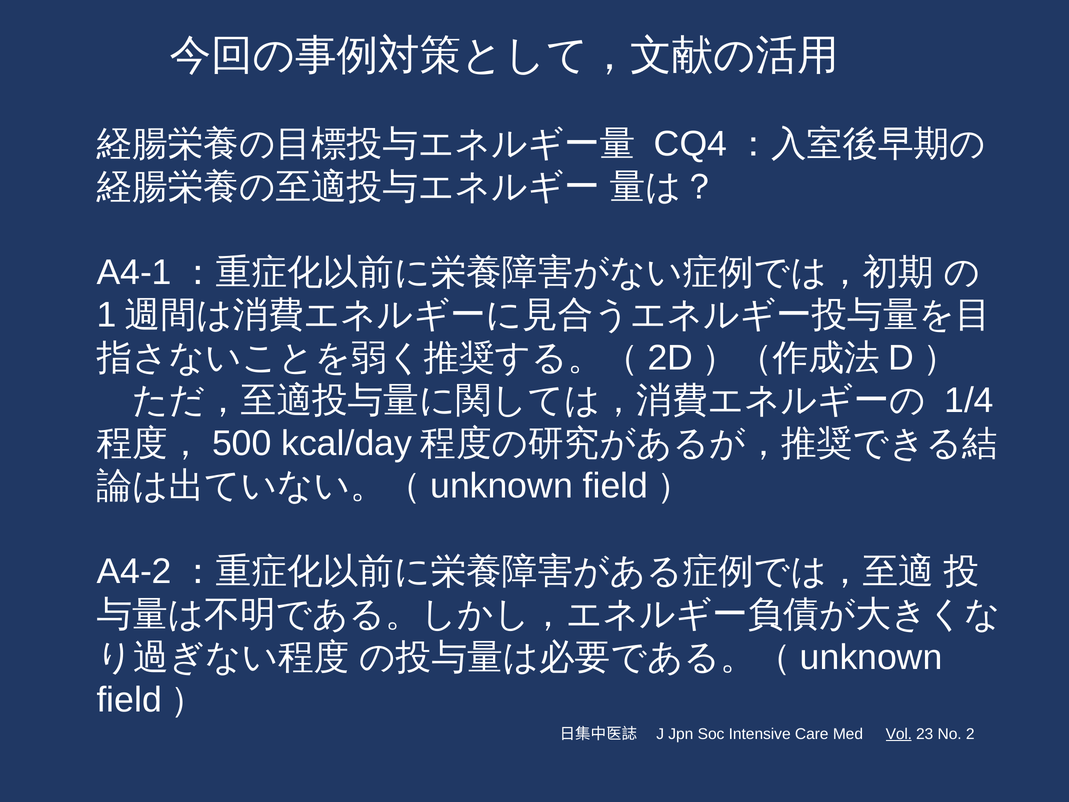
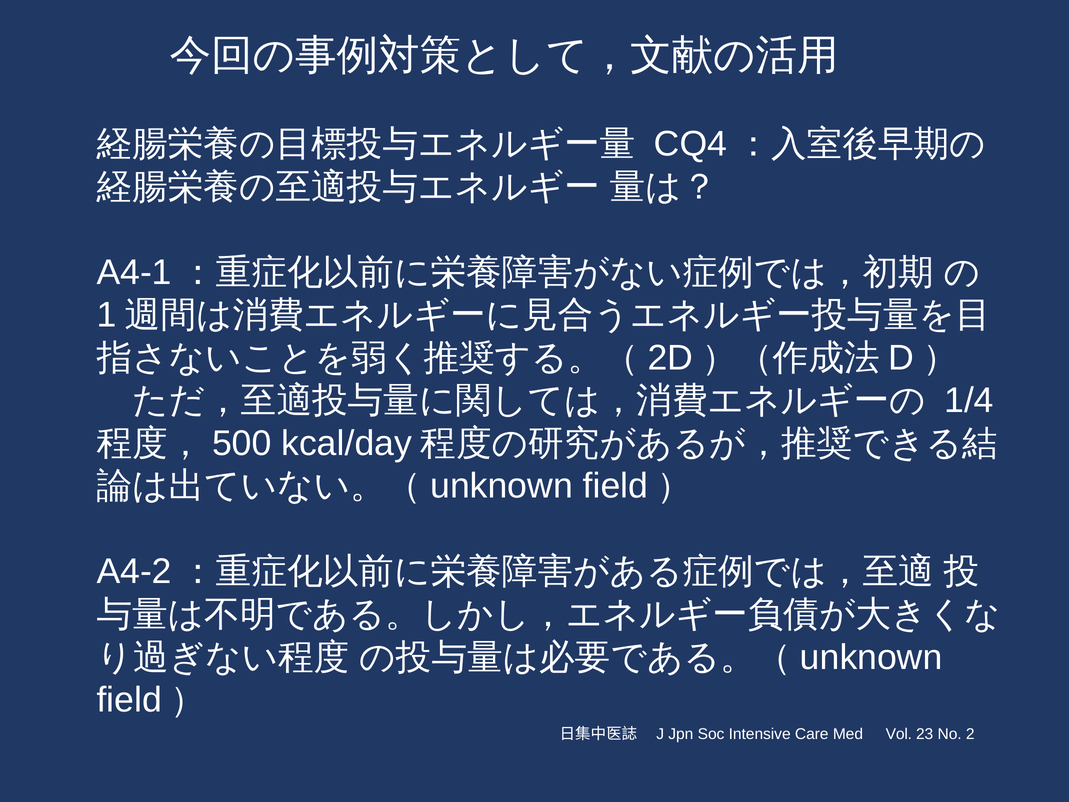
Vol underline: present -> none
